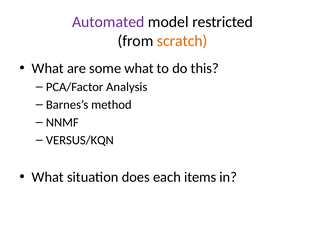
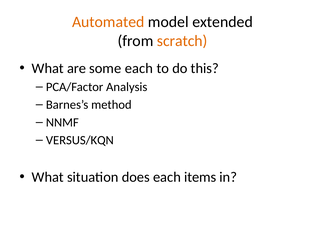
Automated colour: purple -> orange
restricted: restricted -> extended
some what: what -> each
